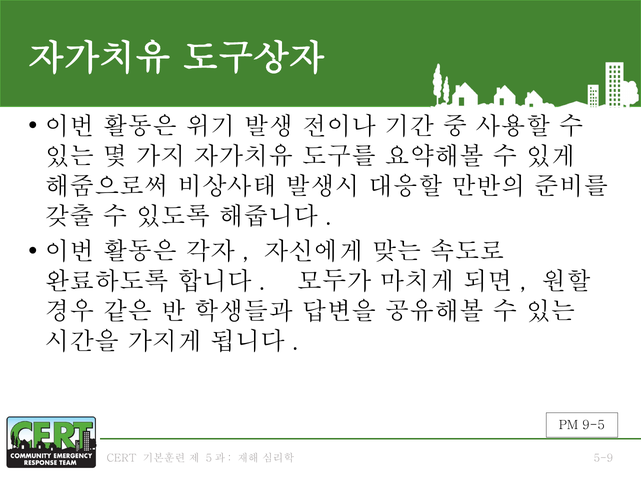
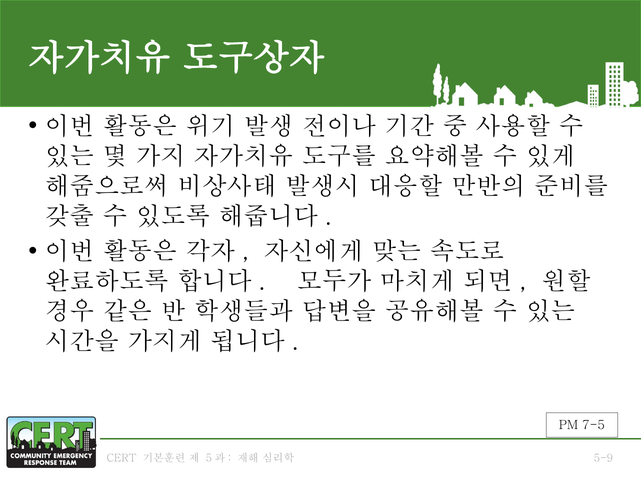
9-5: 9-5 -> 7-5
